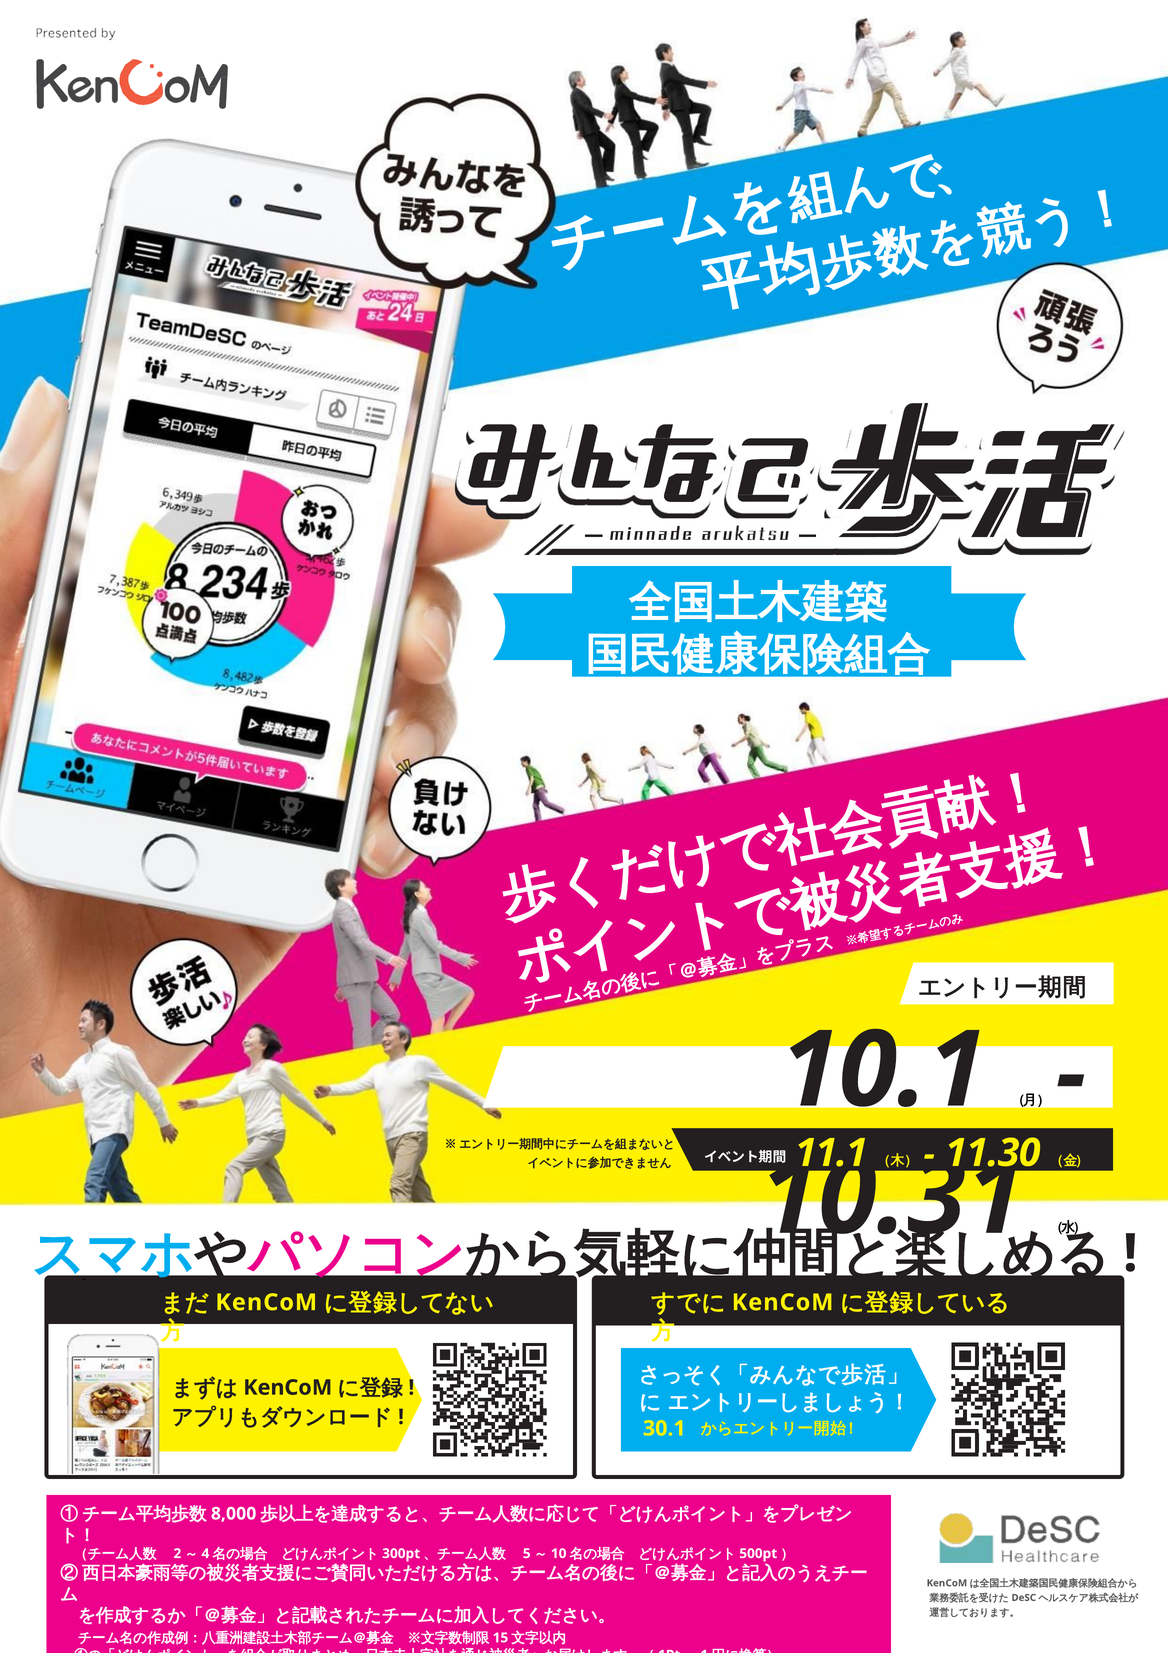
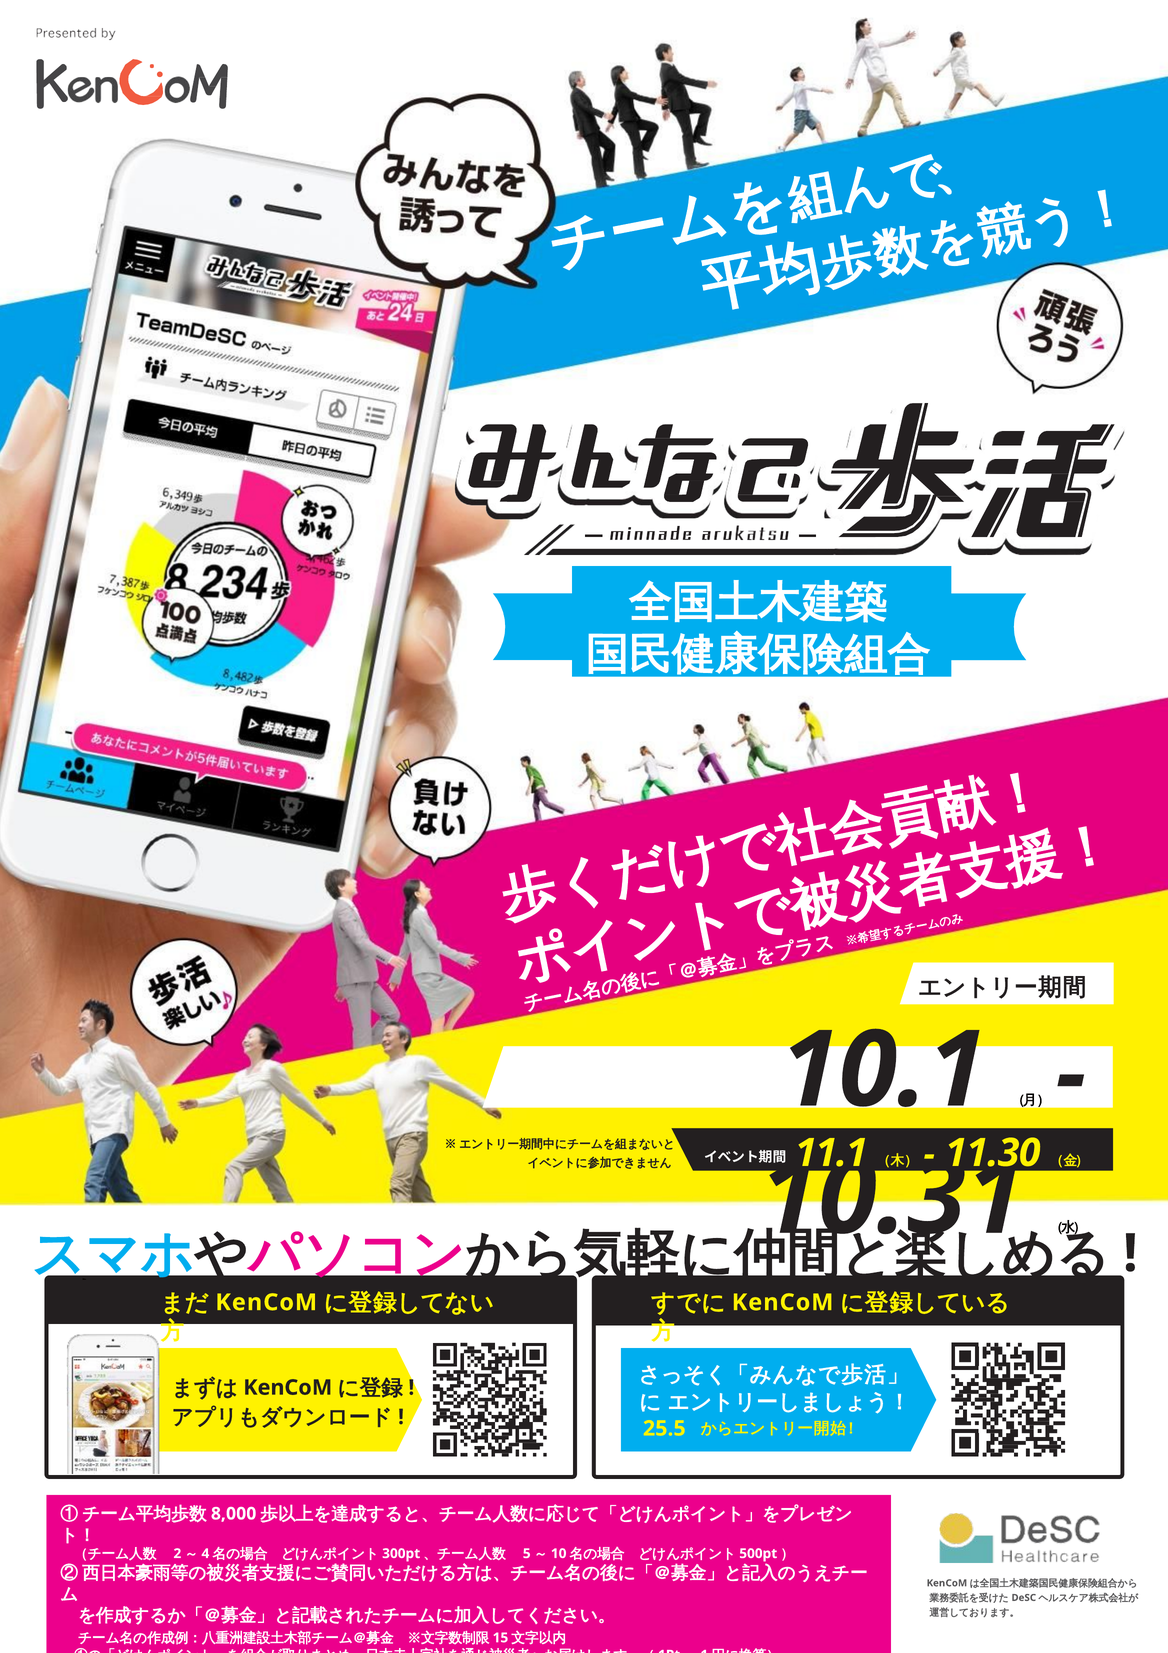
30.1: 30.1 -> 25.5
